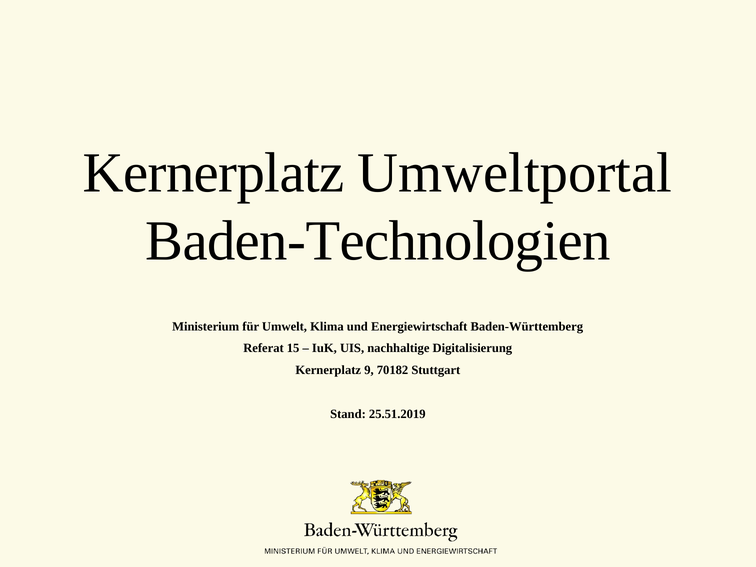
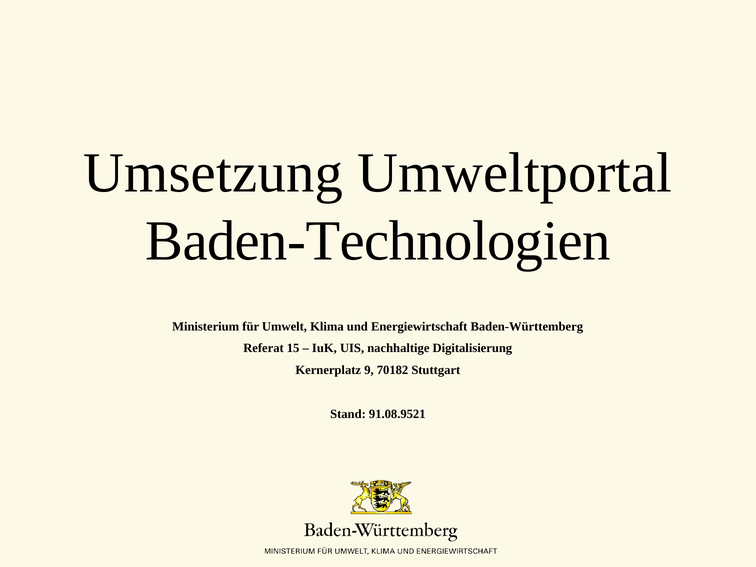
Kernerplatz at (214, 173): Kernerplatz -> Umsetzung
25.51.2019: 25.51.2019 -> 91.08.9521
